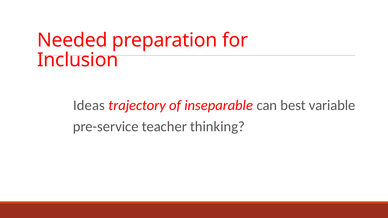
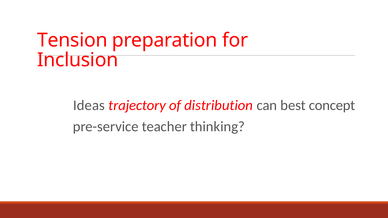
Needed: Needed -> Tension
inseparable: inseparable -> distribution
variable: variable -> concept
